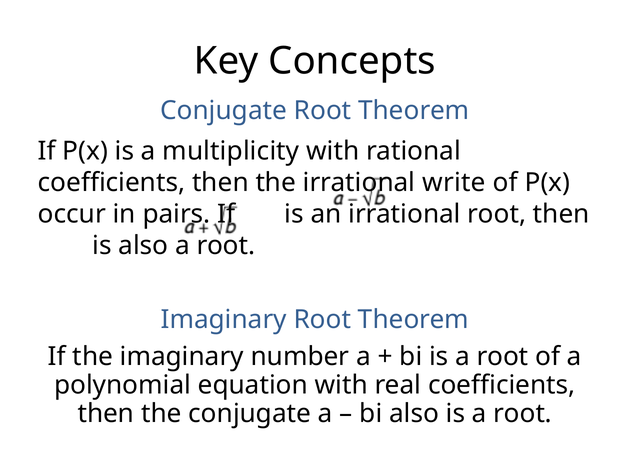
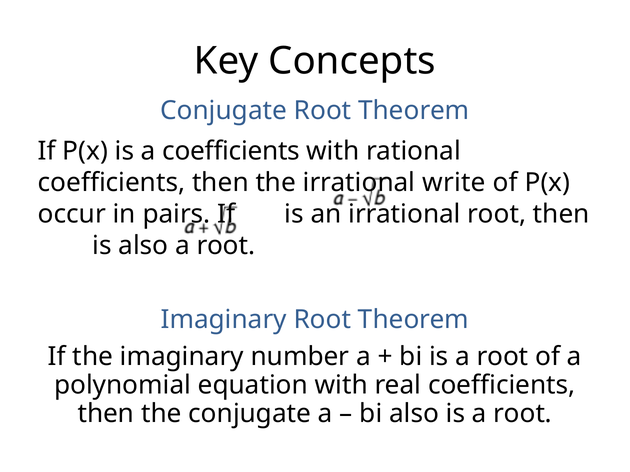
a multiplicity: multiplicity -> coefficients
